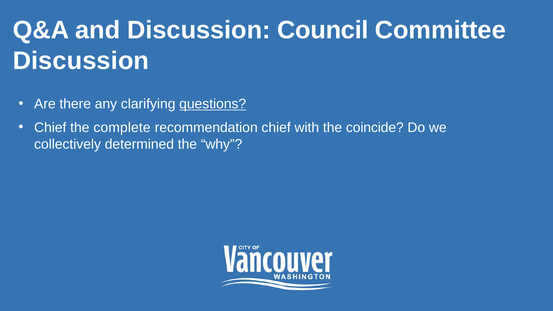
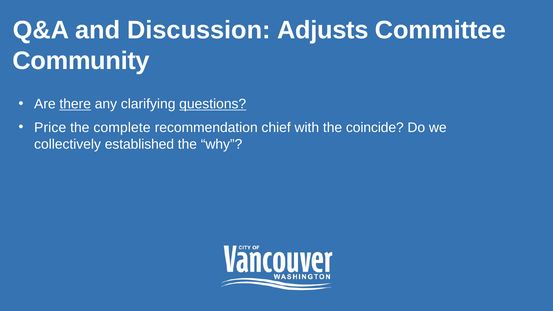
Council: Council -> Adjusts
Discussion at (81, 61): Discussion -> Community
there underline: none -> present
Chief at (50, 128): Chief -> Price
determined: determined -> established
